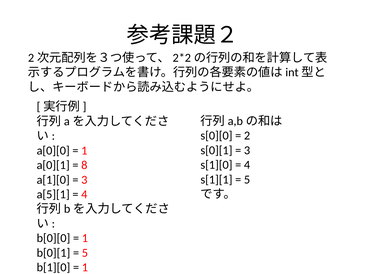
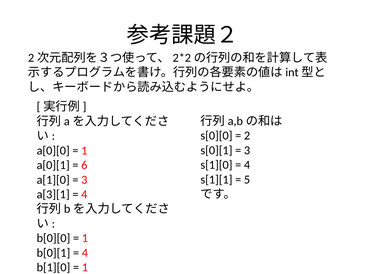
8: 8 -> 6
a[5][1: a[5][1 -> a[3][1
5 at (85, 253): 5 -> 4
